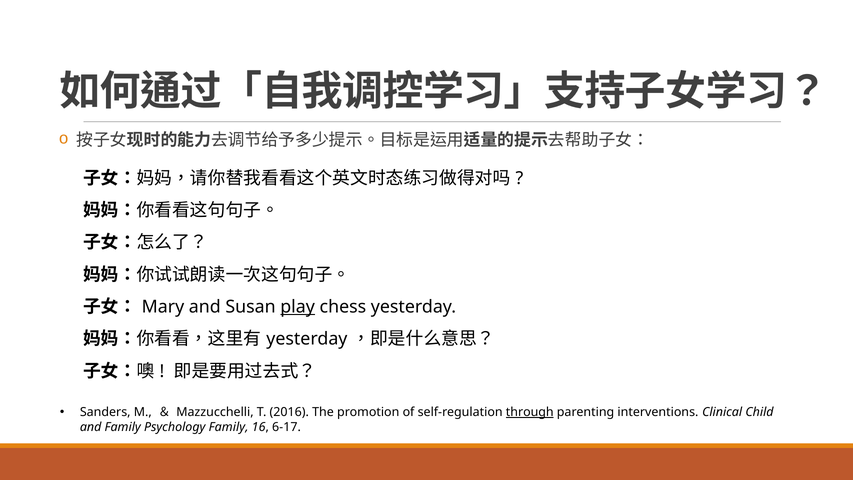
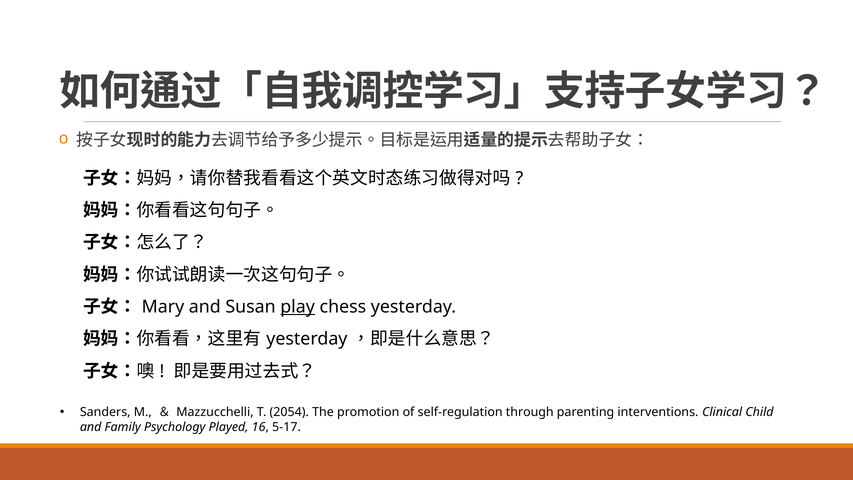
2016: 2016 -> 2054
through underline: present -> none
Psychology Family: Family -> Played
6-17: 6-17 -> 5-17
